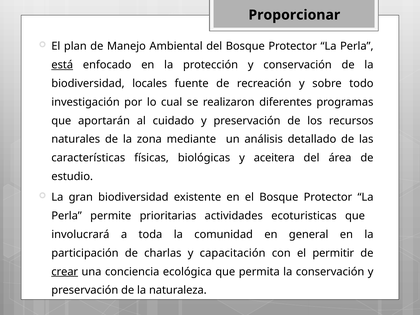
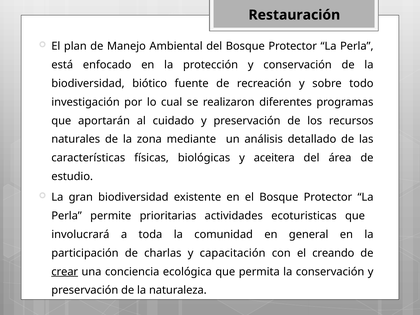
Proporcionar: Proporcionar -> Restauración
está underline: present -> none
locales: locales -> biótico
permitir: permitir -> creando
